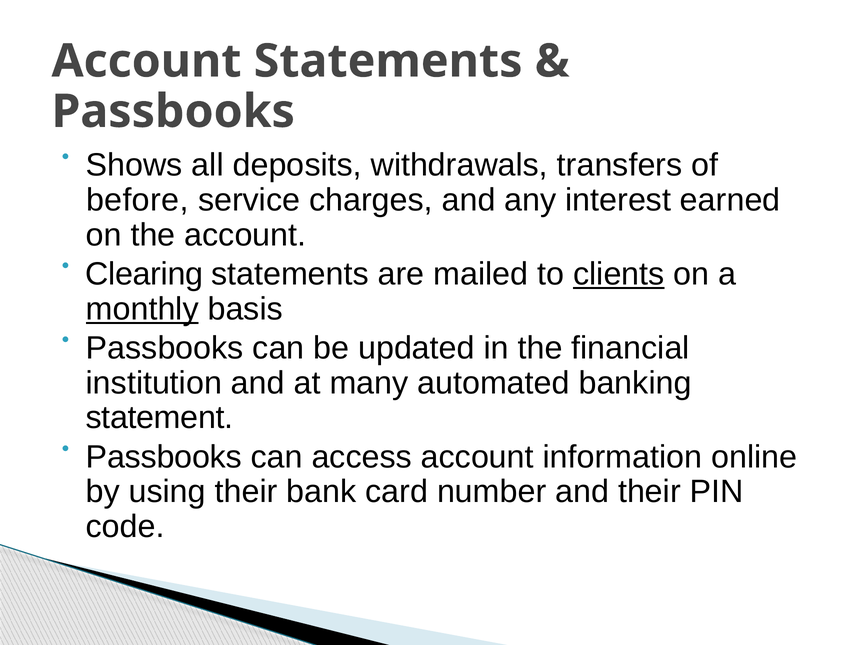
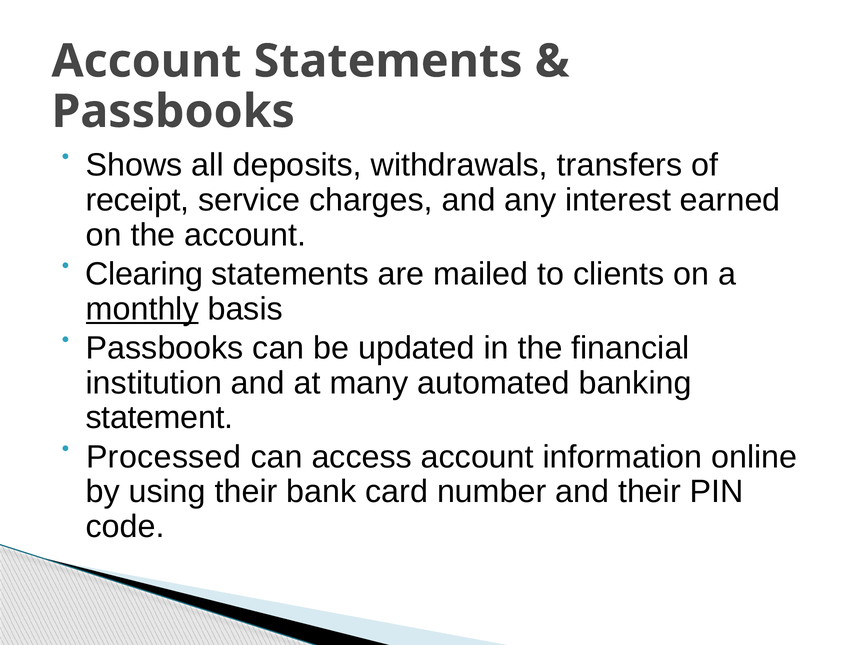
before: before -> receipt
clients underline: present -> none
Passbooks at (164, 457): Passbooks -> Processed
